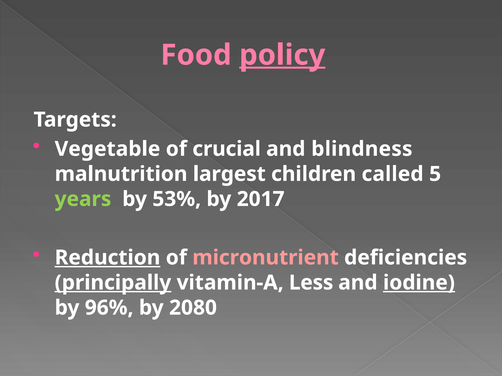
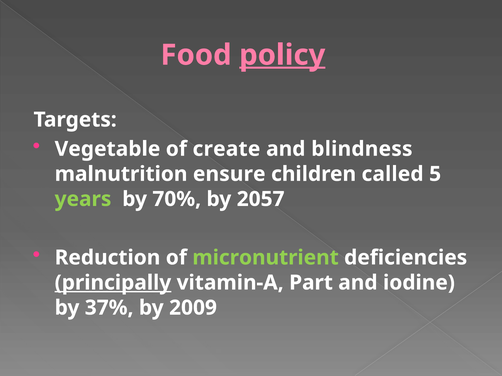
crucial: crucial -> create
largest: largest -> ensure
53%: 53% -> 70%
2017: 2017 -> 2057
Reduction underline: present -> none
micronutrient colour: pink -> light green
Less: Less -> Part
iodine underline: present -> none
96%: 96% -> 37%
2080: 2080 -> 2009
